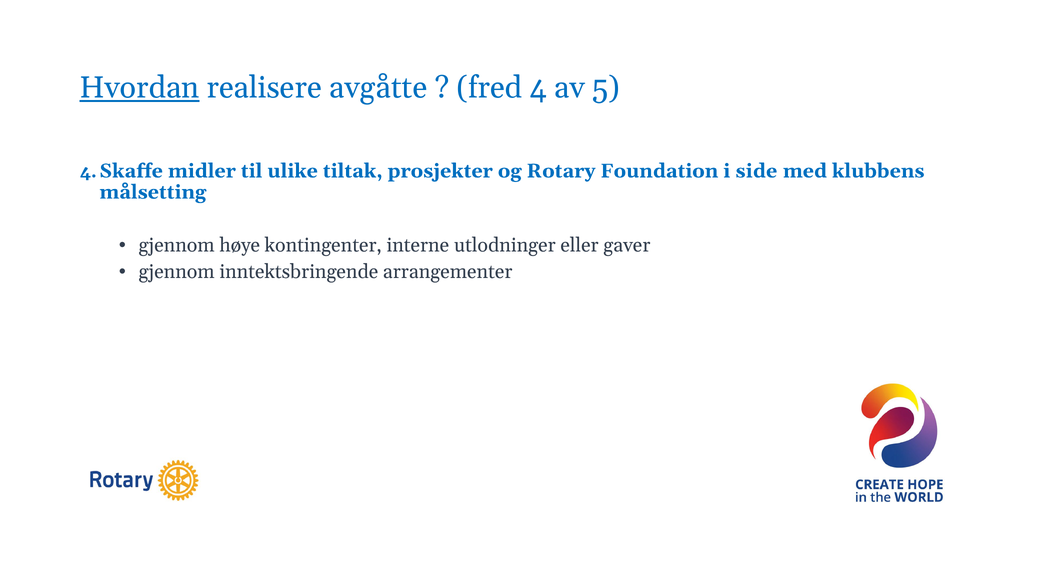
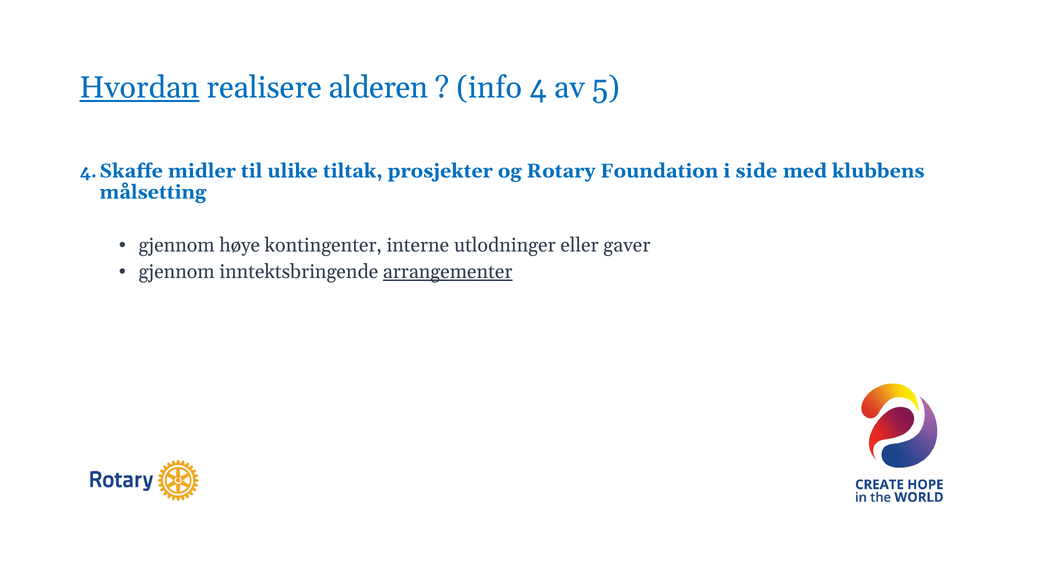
avgåtte: avgåtte -> alderen
fred: fred -> info
arrangementer underline: none -> present
